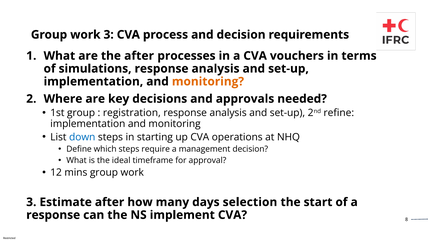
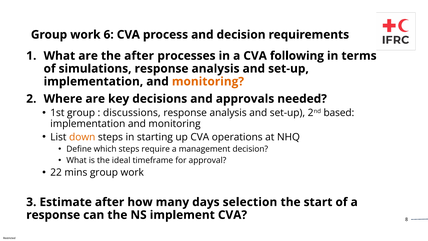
3 at (109, 35): 3 -> 6
vouchers: vouchers -> following
registration: registration -> discussions
refine: refine -> based
down colour: blue -> orange
12: 12 -> 22
